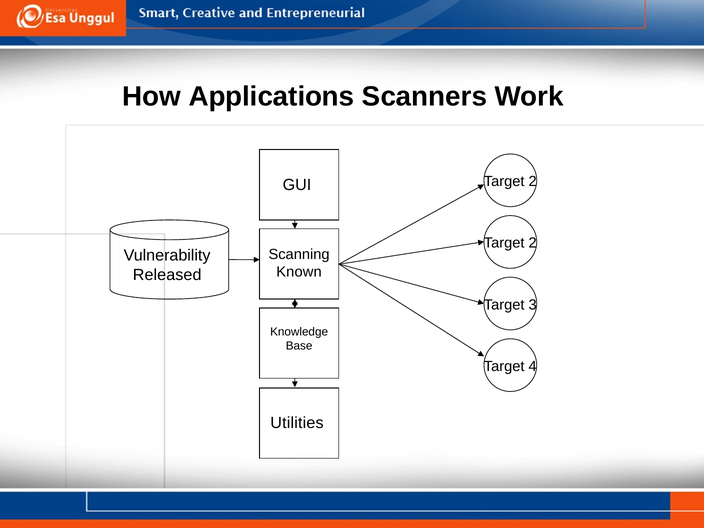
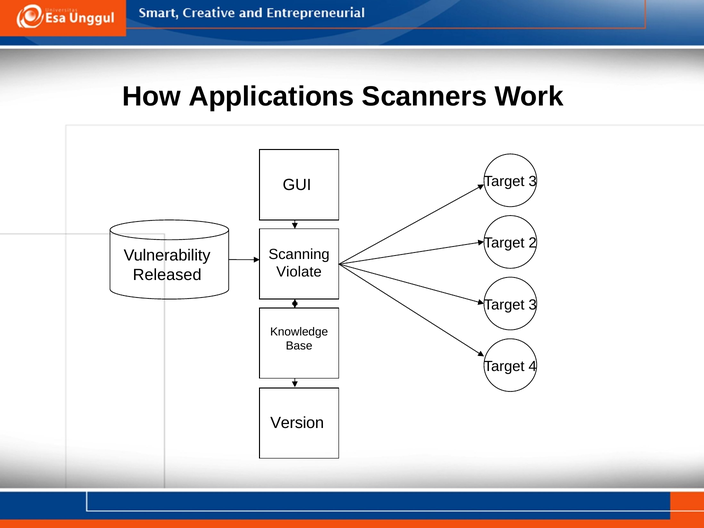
2 at (533, 181): 2 -> 3
Known: Known -> Violate
Utilities: Utilities -> Version
